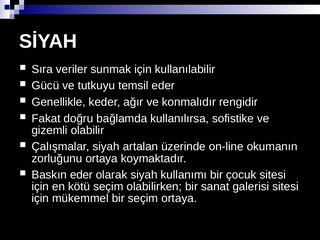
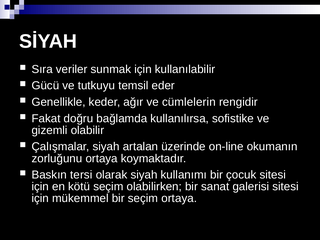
konmalıdır: konmalıdır -> cümlelerin
Baskın eder: eder -> tersi
